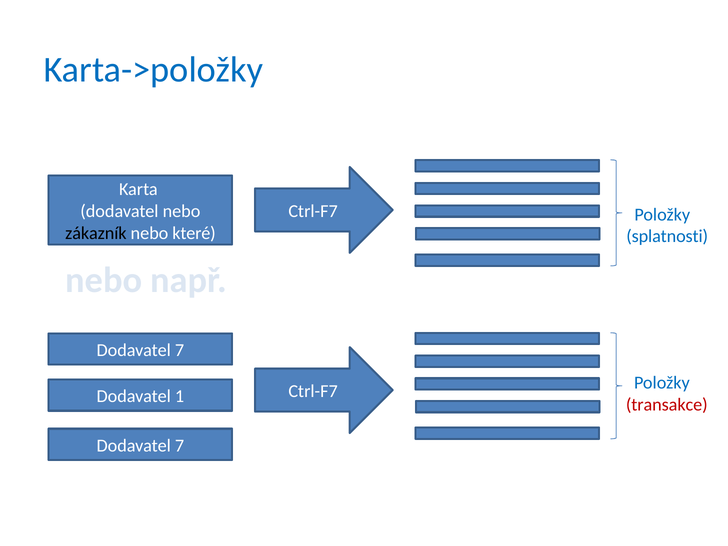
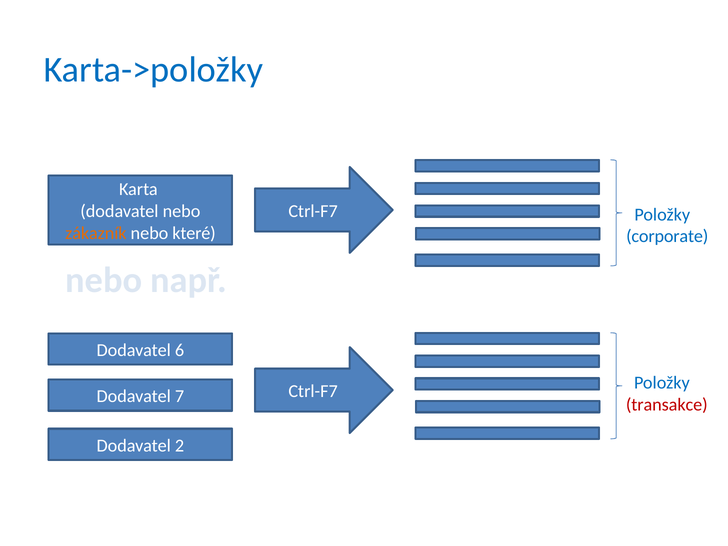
zákazník colour: black -> orange
splatnosti: splatnosti -> corporate
7 at (180, 350): 7 -> 6
1: 1 -> 7
7 at (180, 446): 7 -> 2
